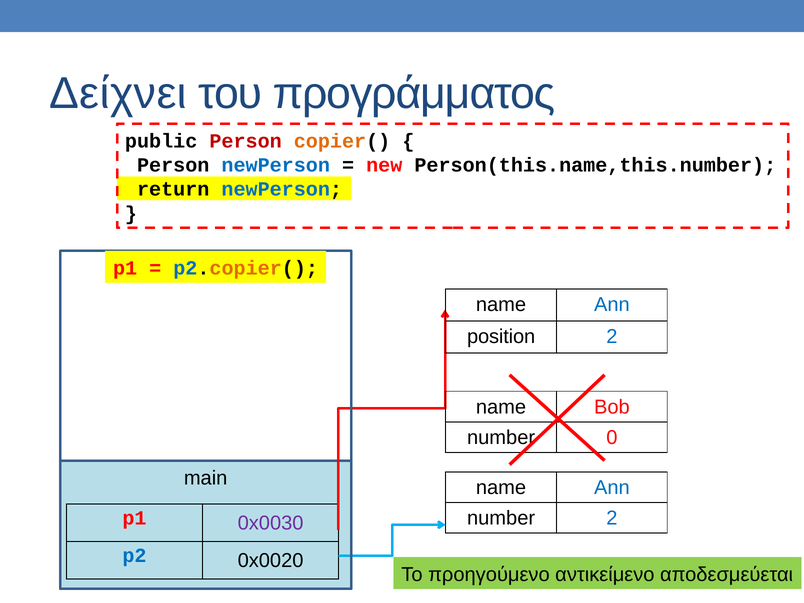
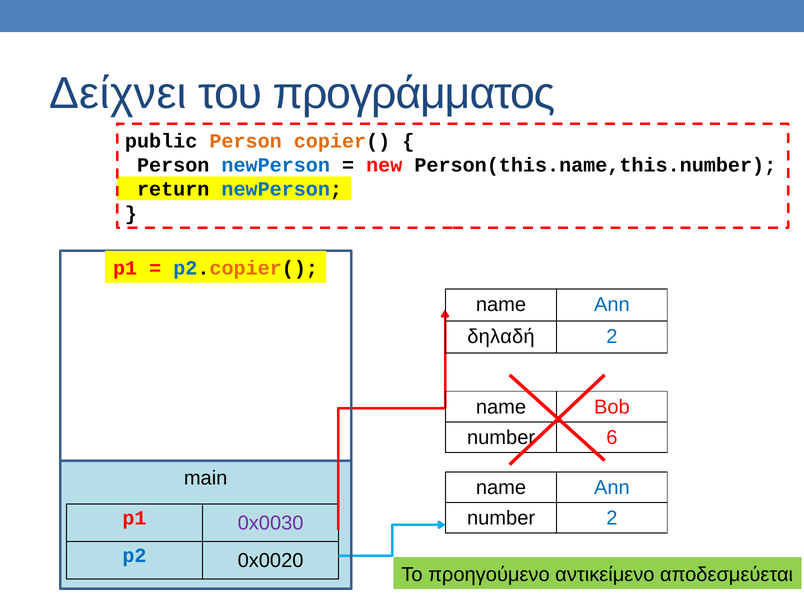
Person at (246, 141) colour: red -> orange
position: position -> δηλαδή
0: 0 -> 6
